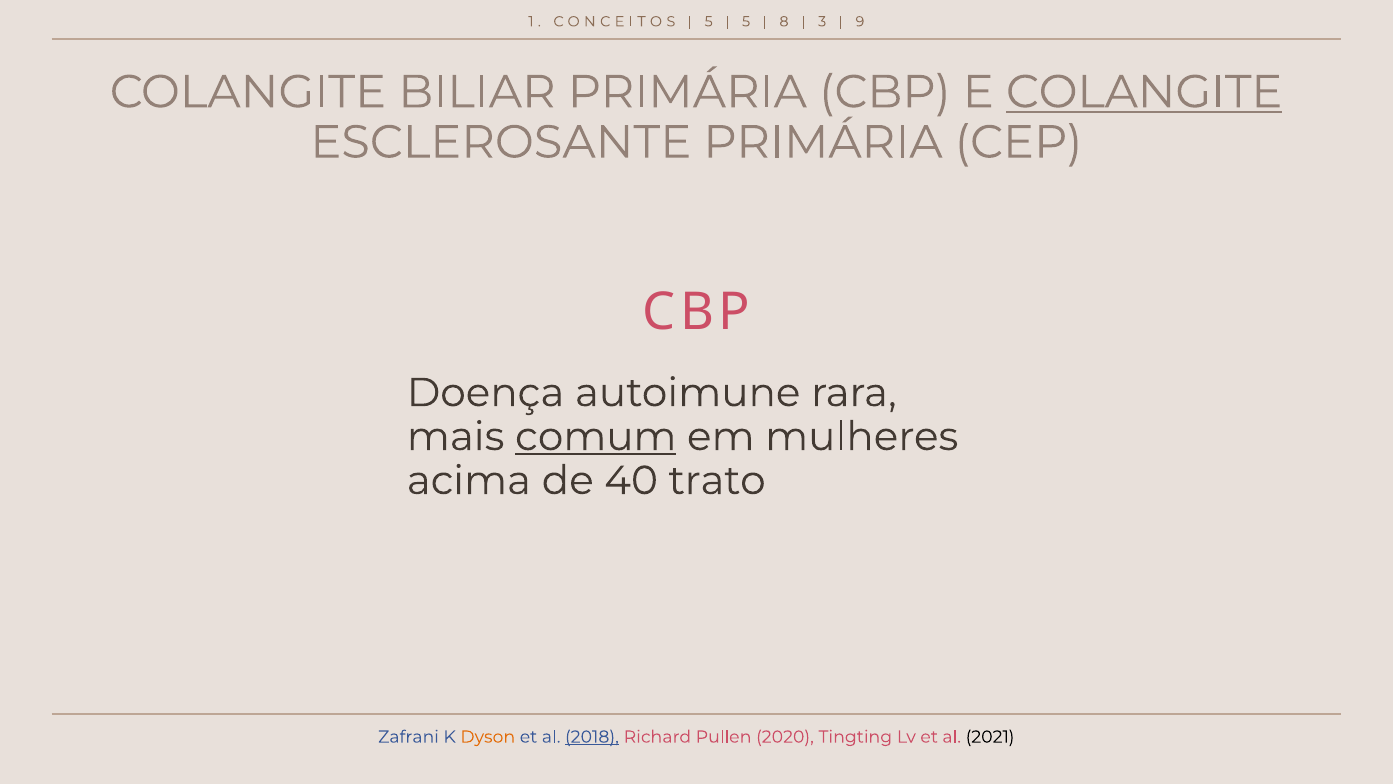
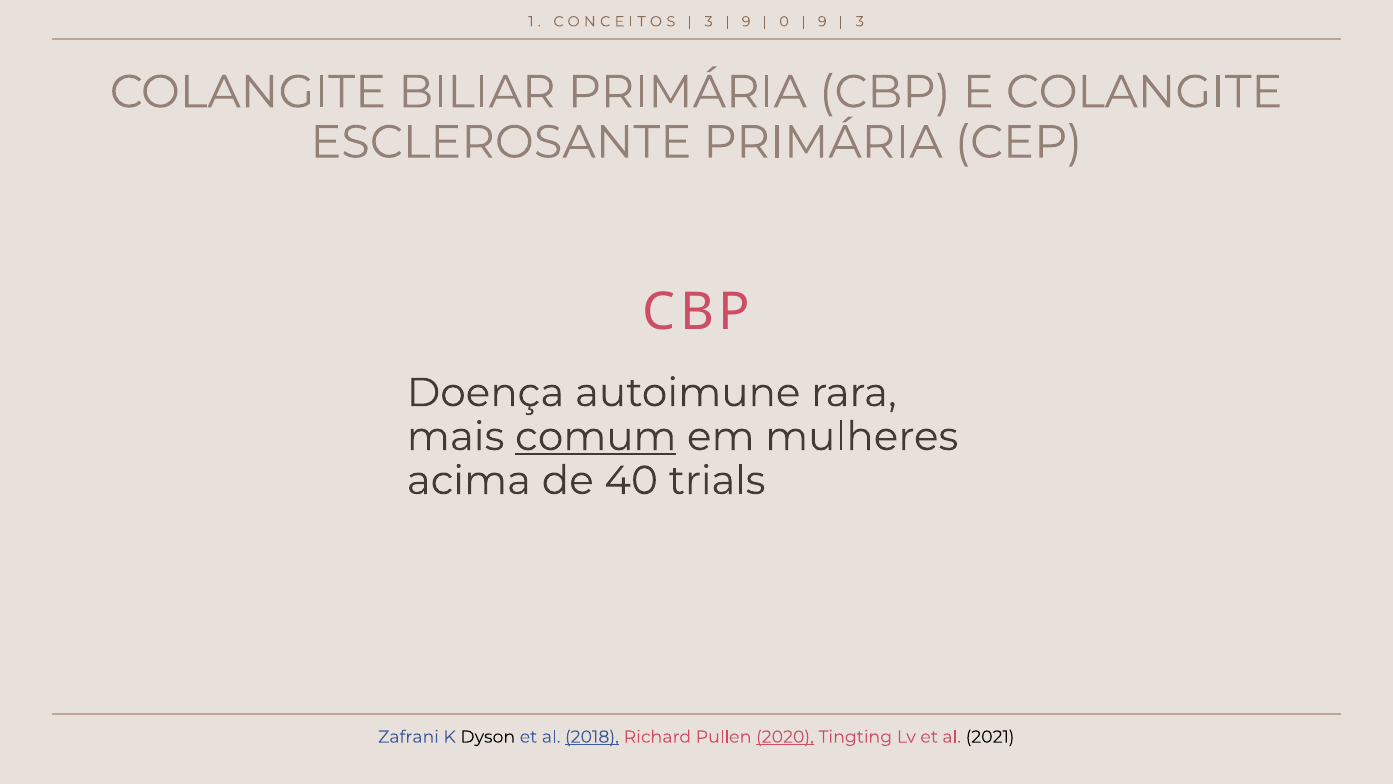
5 at (709, 22): 5 -> 3
5 at (746, 22): 5 -> 9
8: 8 -> 0
3 at (822, 22): 3 -> 9
9 at (860, 22): 9 -> 3
COLANGITE at (1144, 92) underline: present -> none
trato: trato -> trials
Dyson colour: orange -> black
2020 underline: none -> present
